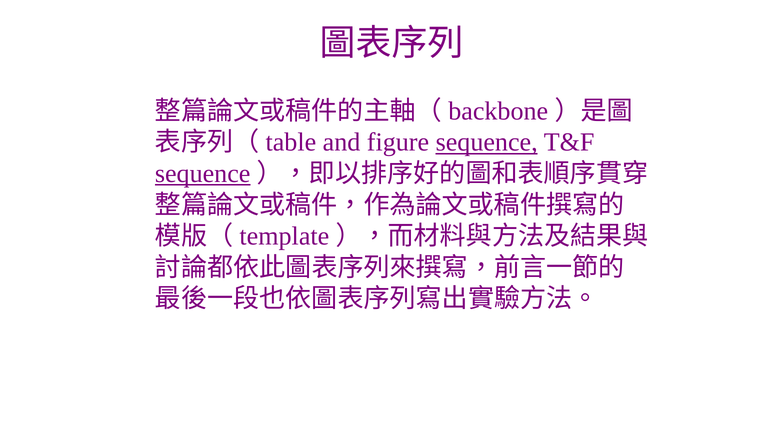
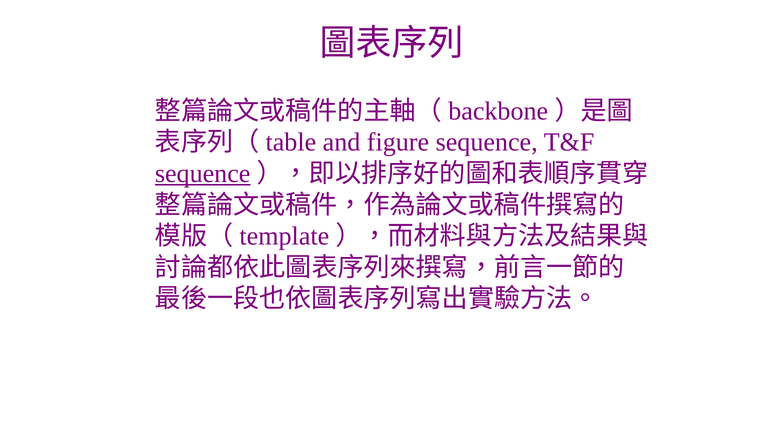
sequence at (487, 142) underline: present -> none
